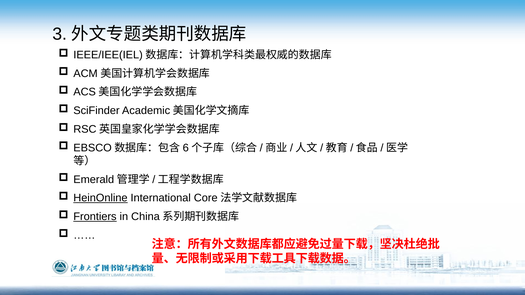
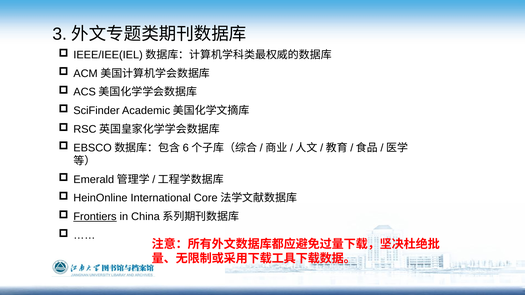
HeinOnline underline: present -> none
